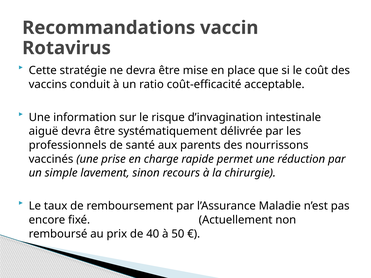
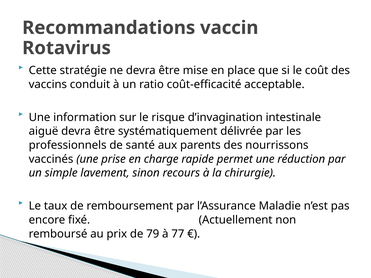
40: 40 -> 79
50: 50 -> 77
